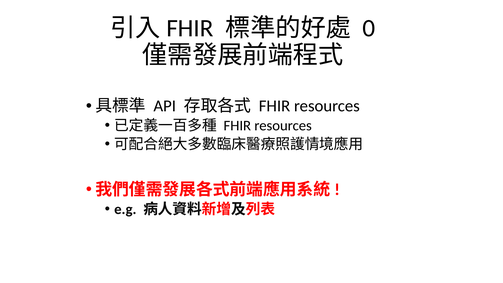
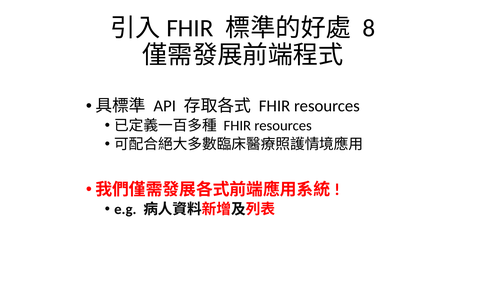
0: 0 -> 8
